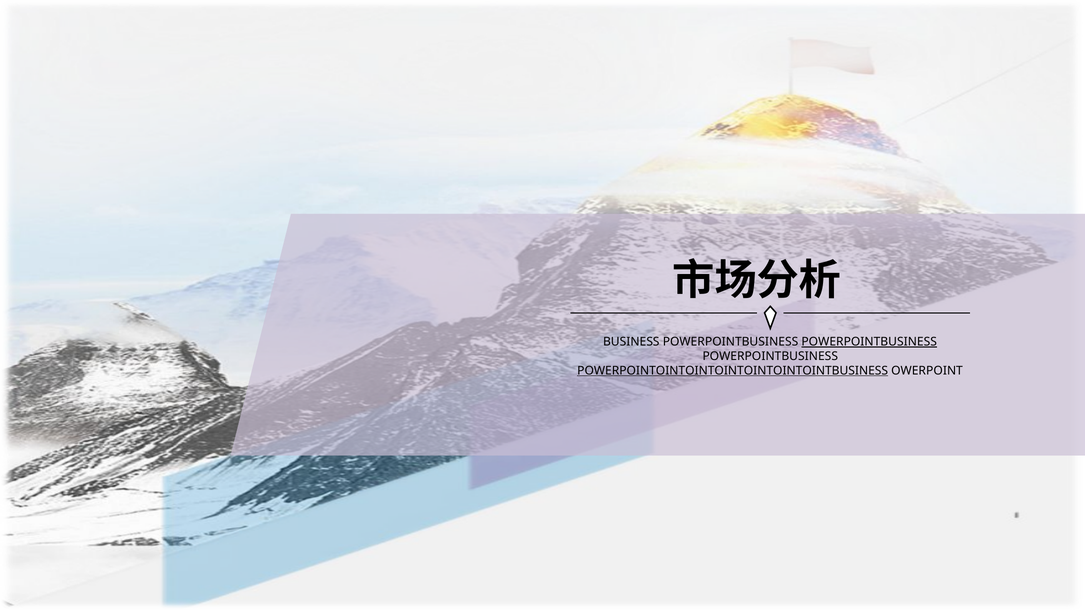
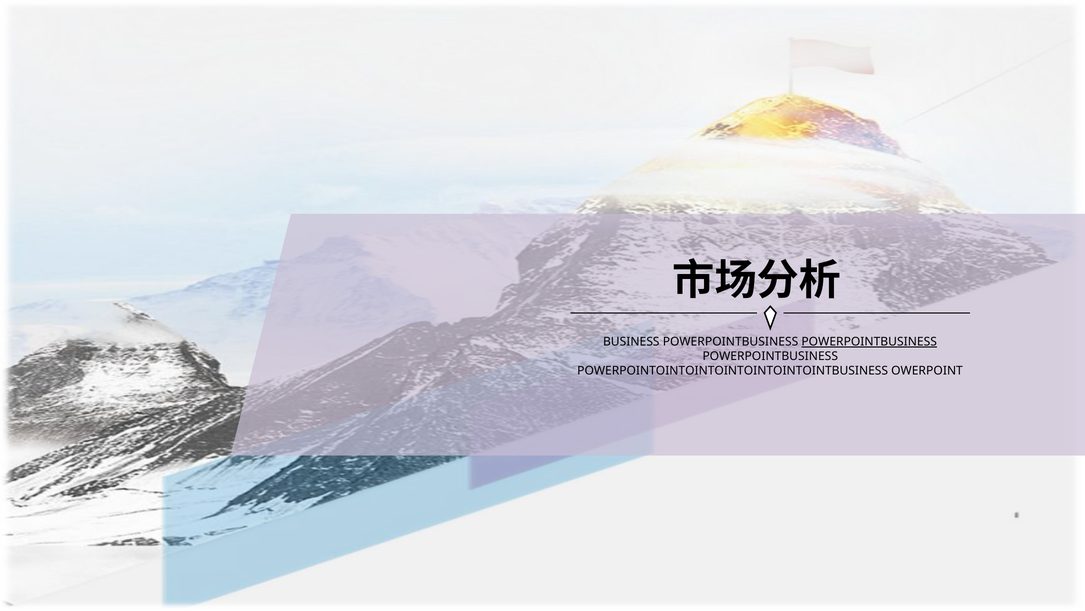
POWERPOINTOINTOINTOINTOINTOINTOINTBUSINESS underline: present -> none
